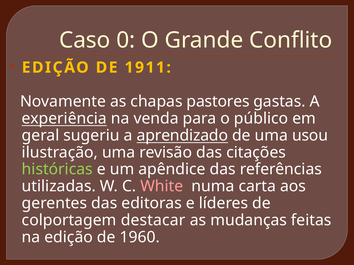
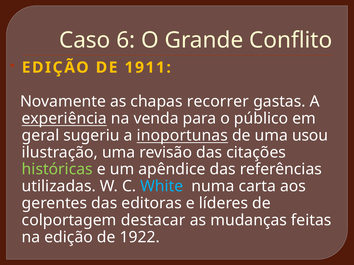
0: 0 -> 6
pastores: pastores -> recorrer
aprendizado: aprendizado -> inoportunas
White colour: pink -> light blue
1960: 1960 -> 1922
